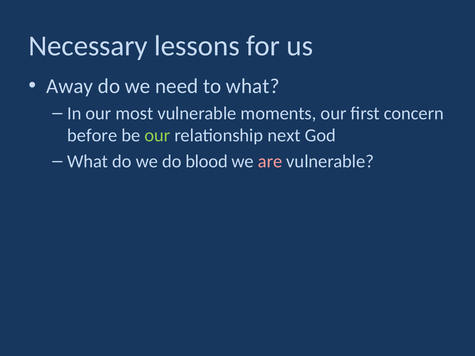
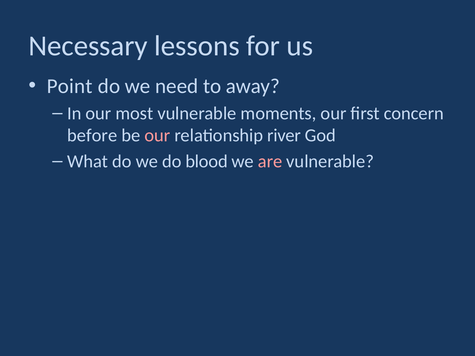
Away: Away -> Point
to what: what -> away
our at (157, 136) colour: light green -> pink
next: next -> river
